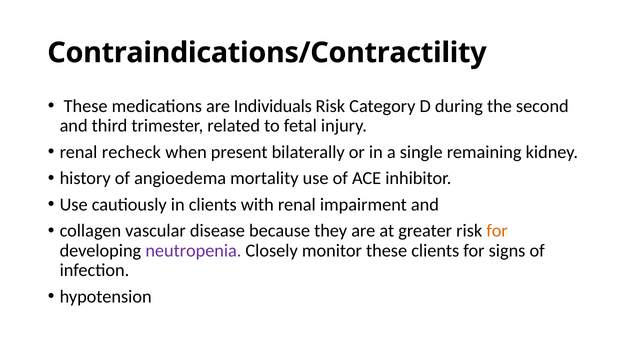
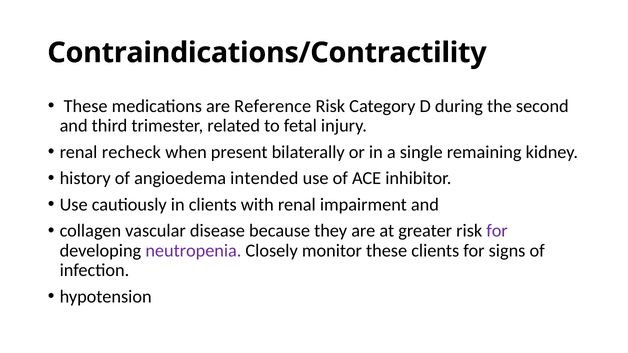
Individuals: Individuals -> Reference
mortality: mortality -> intended
for at (497, 231) colour: orange -> purple
